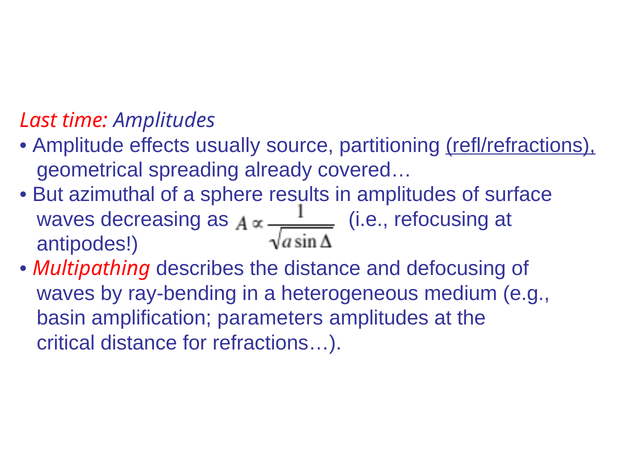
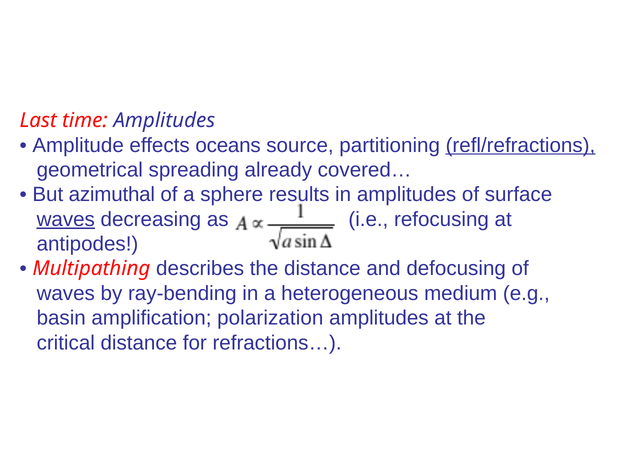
usually: usually -> oceans
waves at (66, 219) underline: none -> present
parameters: parameters -> polarization
